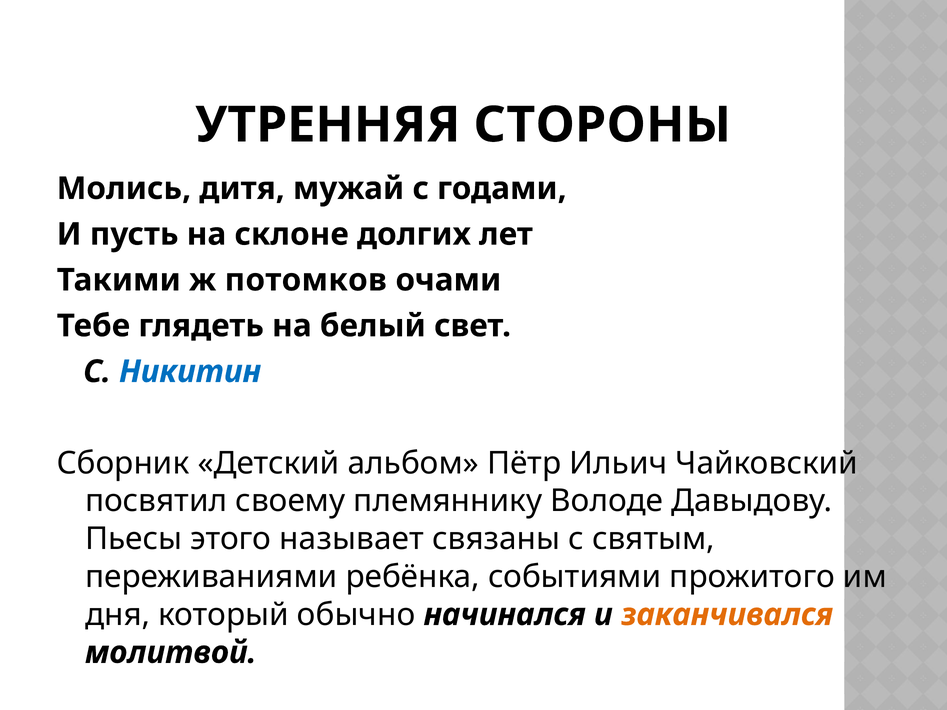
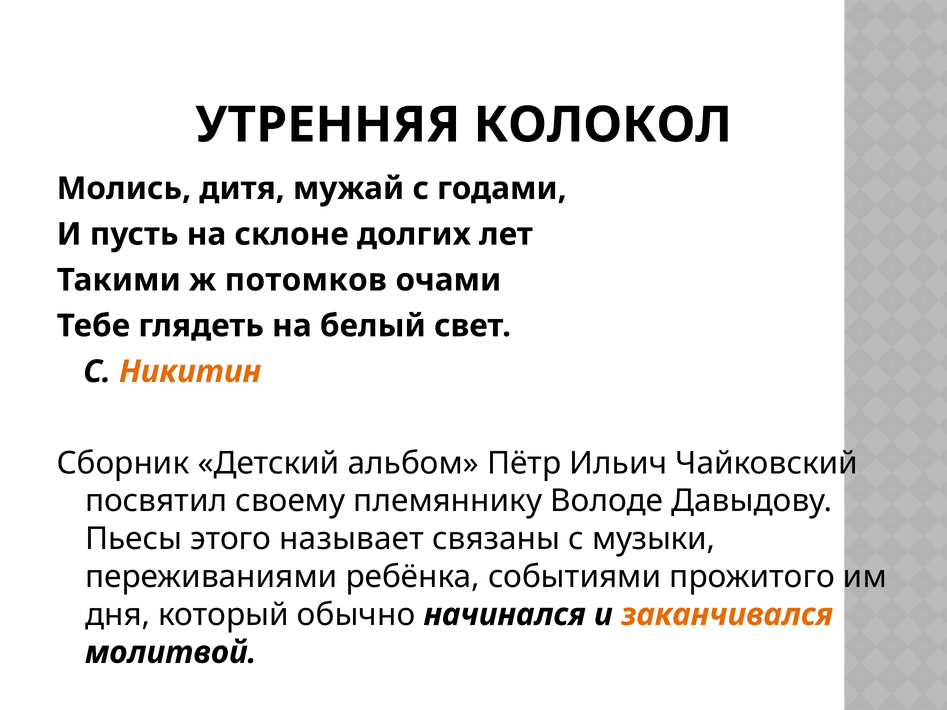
СТОРОНЫ: СТОРОНЫ -> КОЛОКОЛ
Никитин colour: blue -> orange
святым: святым -> музыки
